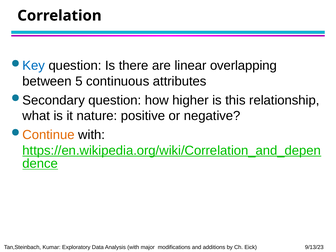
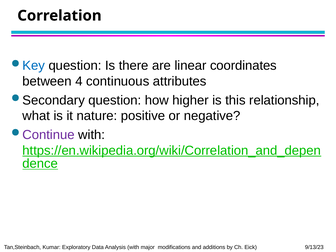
overlapping: overlapping -> coordinates
5: 5 -> 4
Continue colour: orange -> purple
